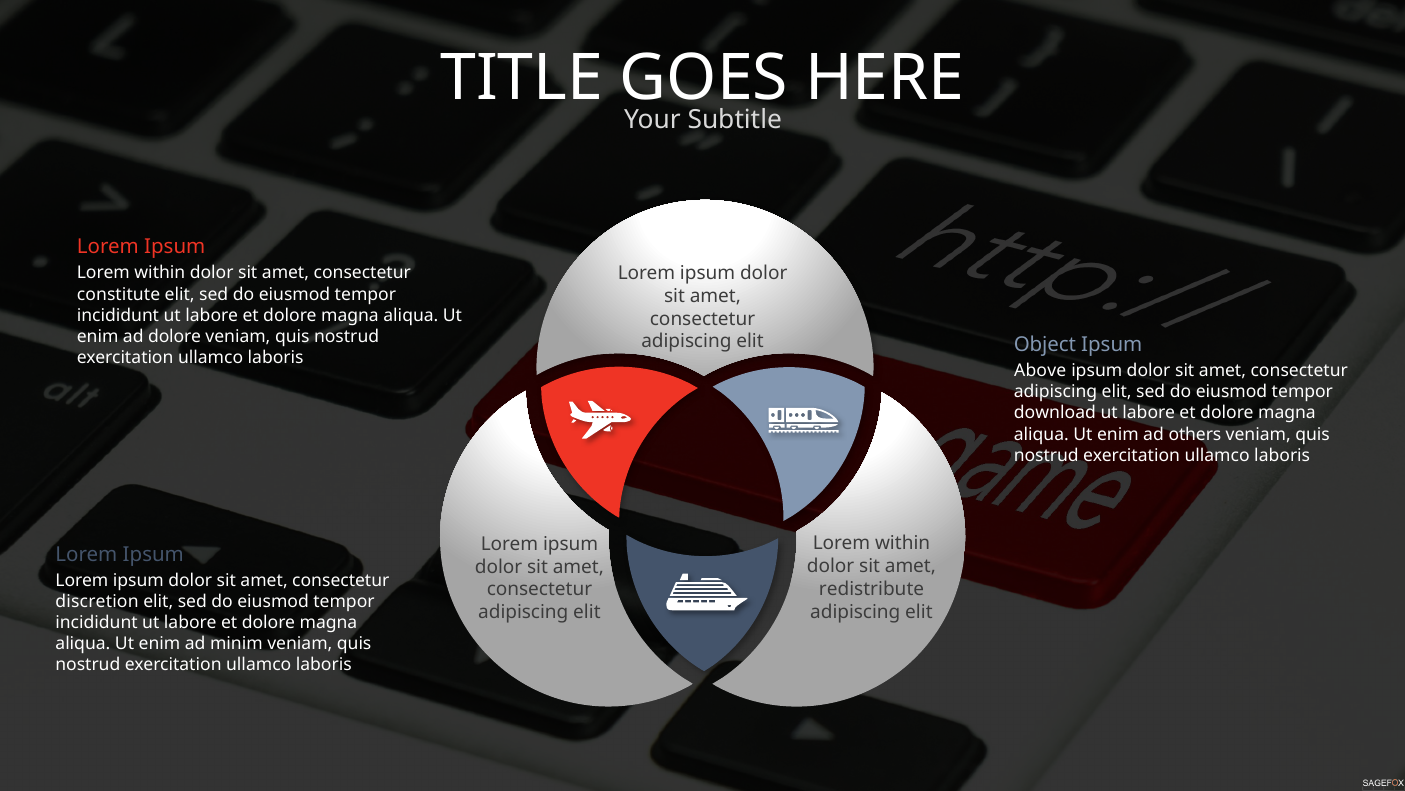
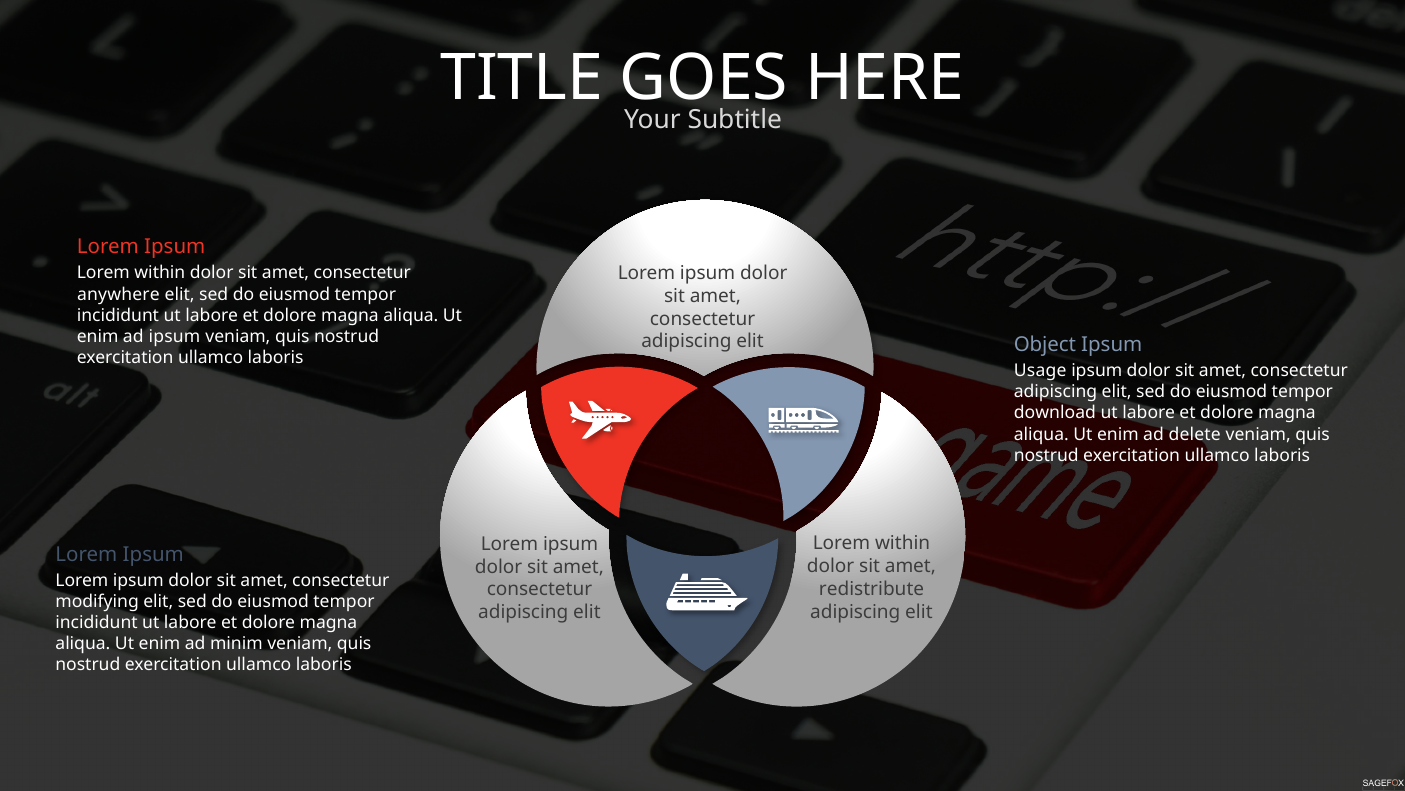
constitute: constitute -> anywhere
ad dolore: dolore -> ipsum
Above: Above -> Usage
others: others -> delete
discretion: discretion -> modifying
